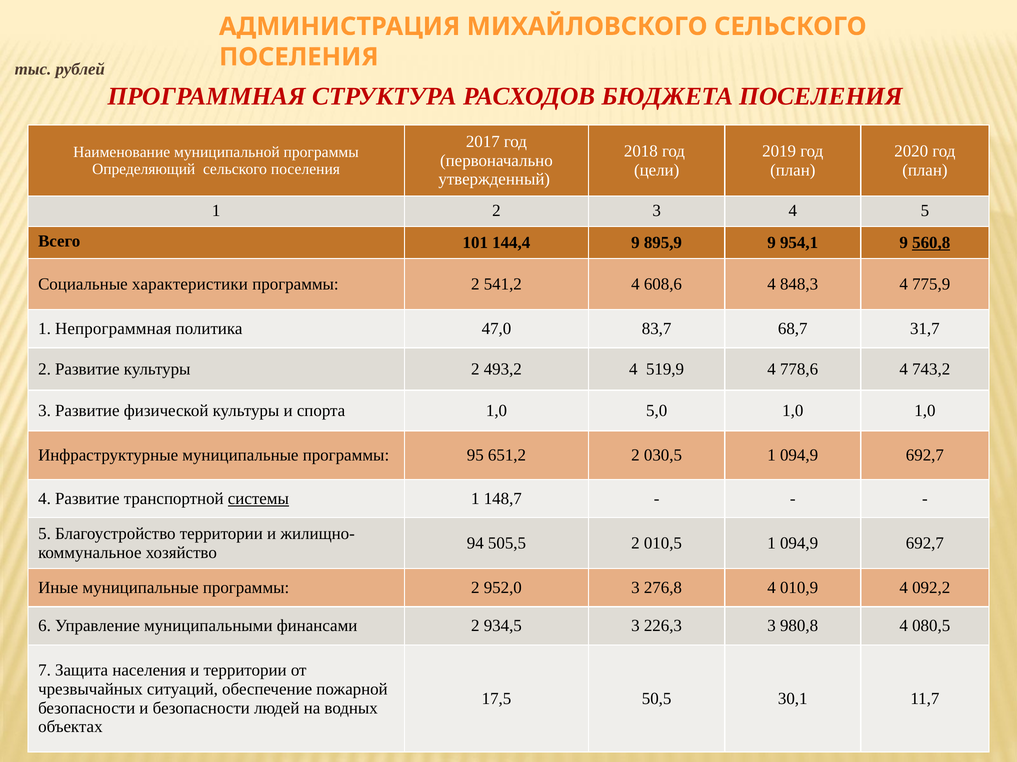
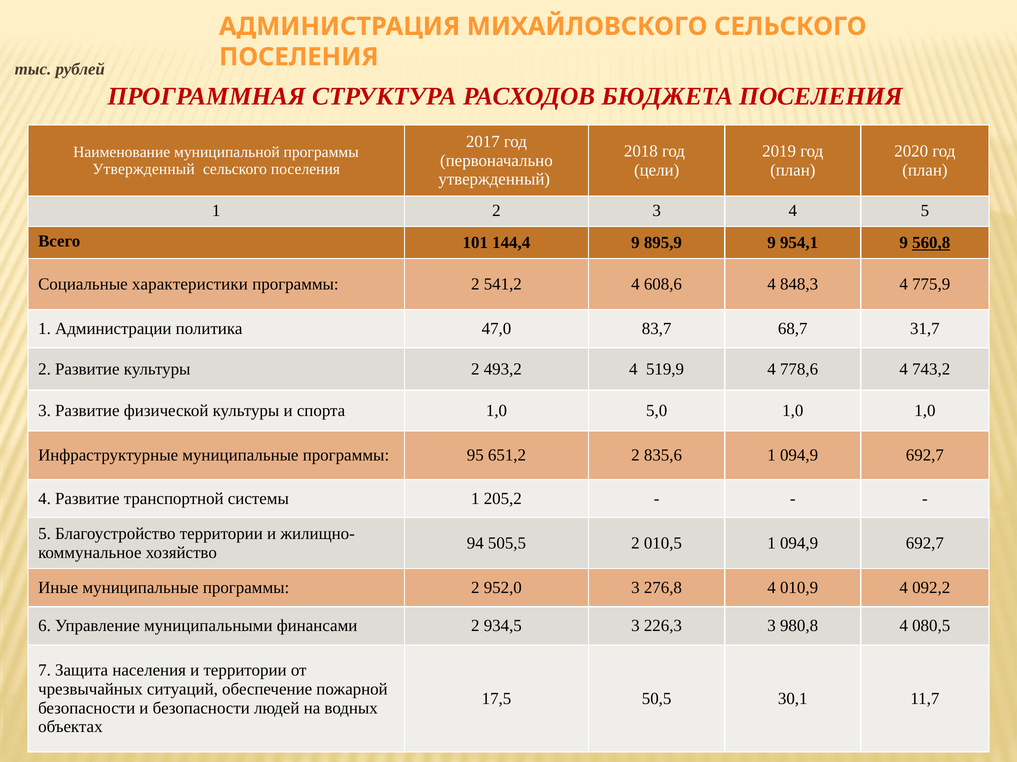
Определяющий at (144, 169): Определяющий -> Утвержденный
Непрограммная: Непрограммная -> Администрации
030,5: 030,5 -> 835,6
системы underline: present -> none
148,7: 148,7 -> 205,2
